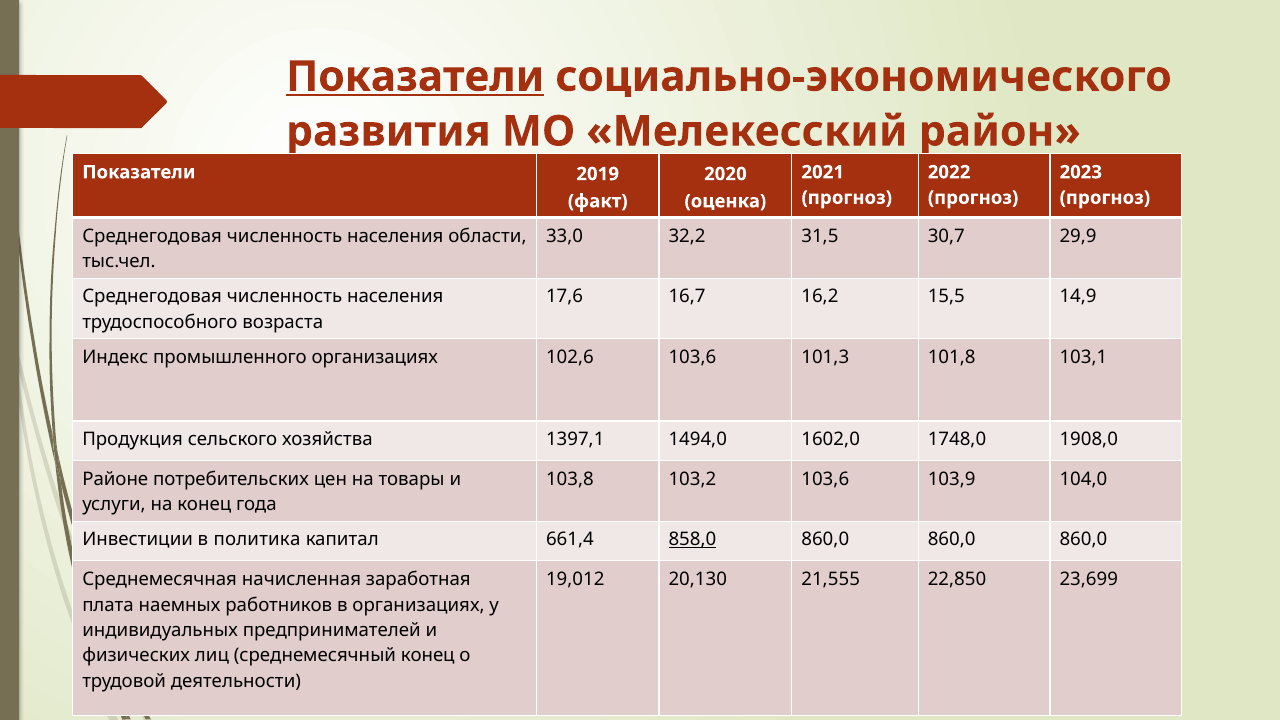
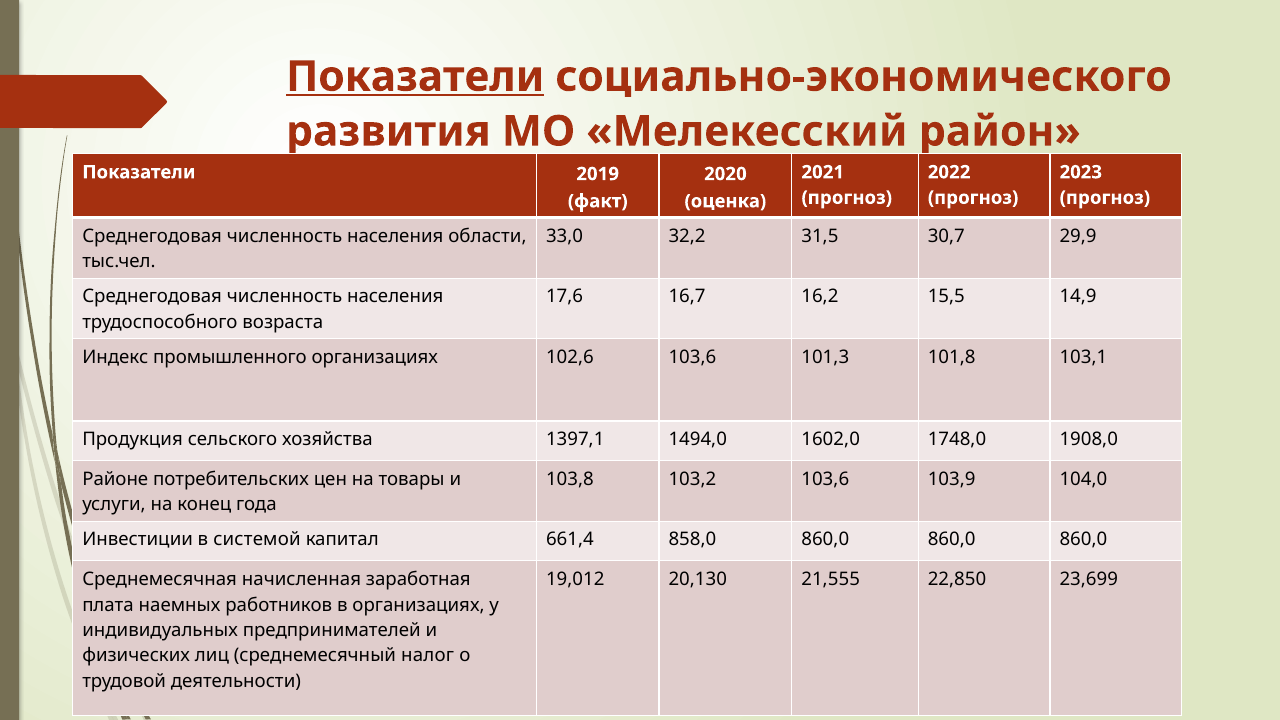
политика: политика -> системой
858,0 underline: present -> none
среднемесячный конец: конец -> налог
